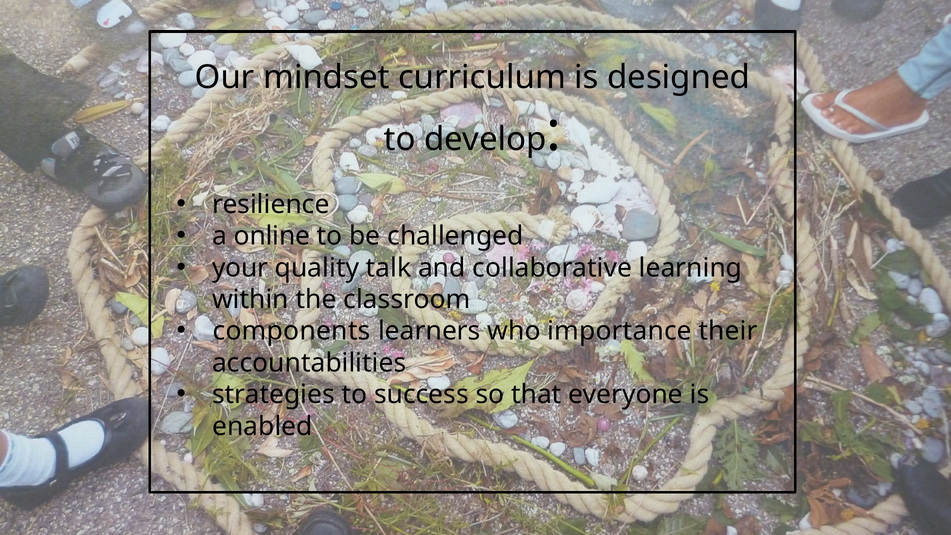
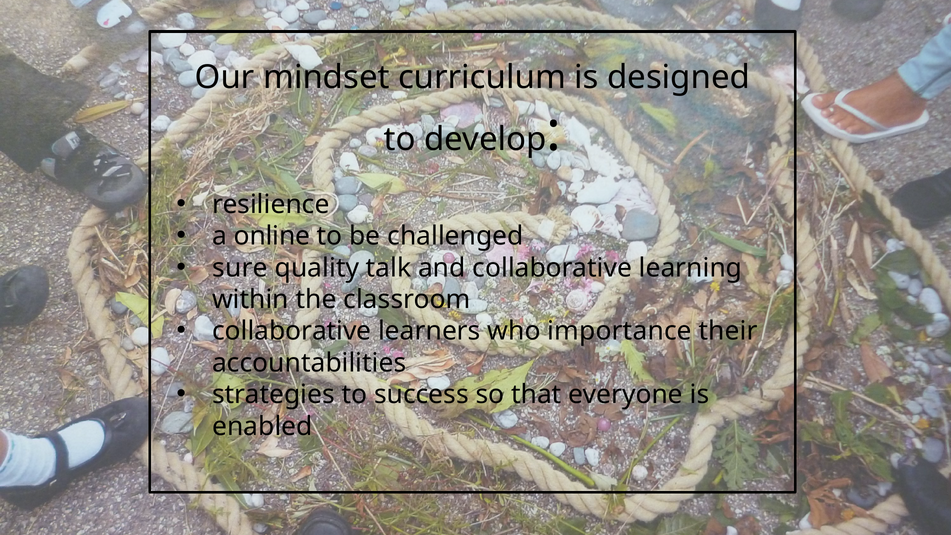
your: your -> sure
components at (292, 331): components -> collaborative
